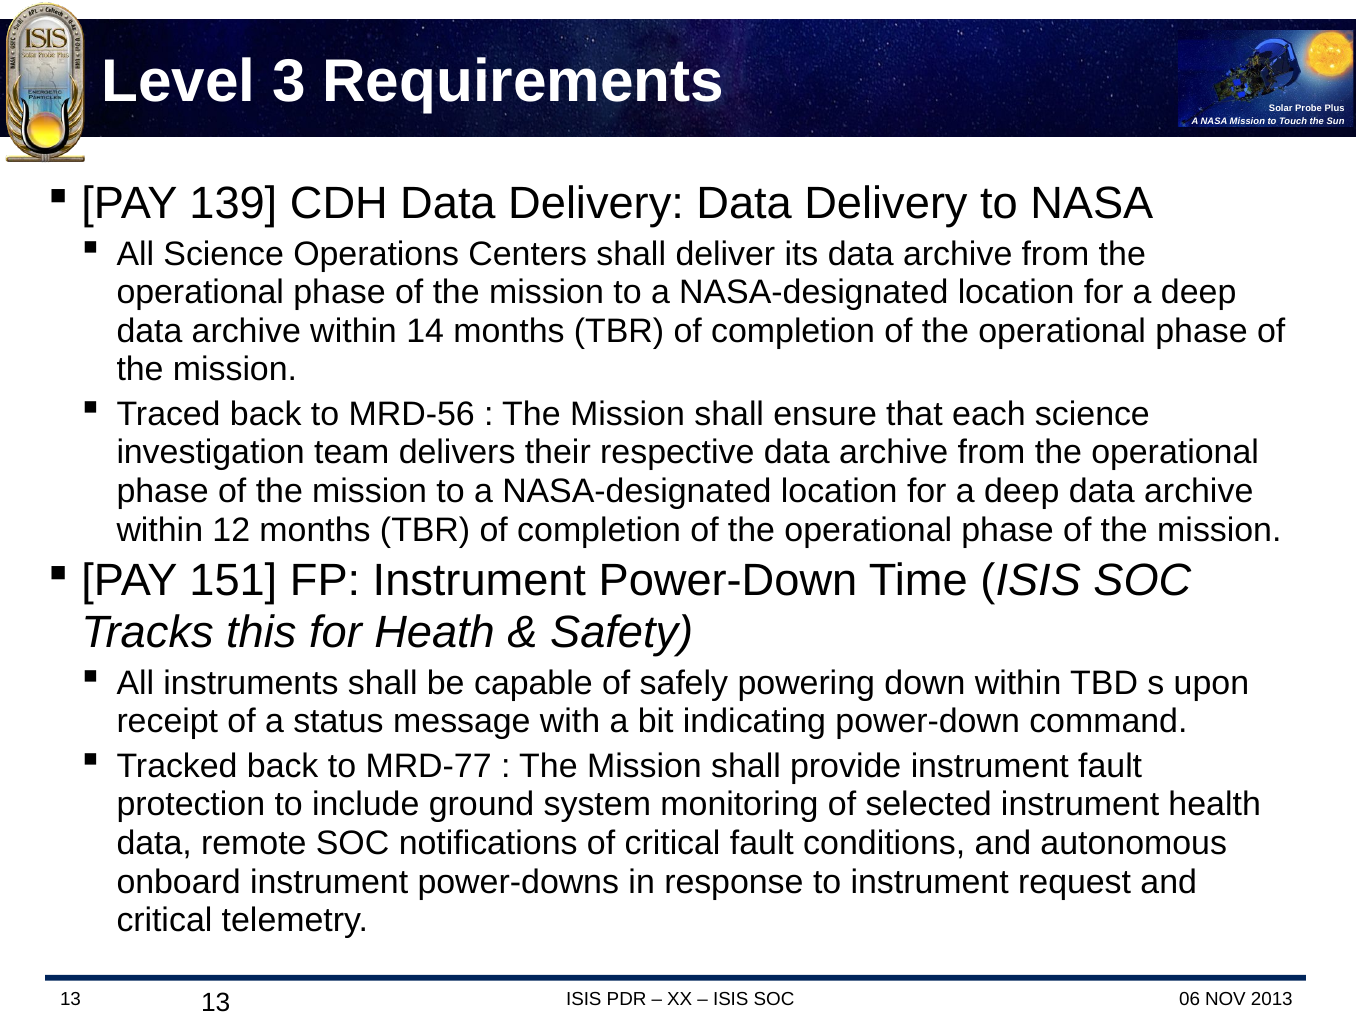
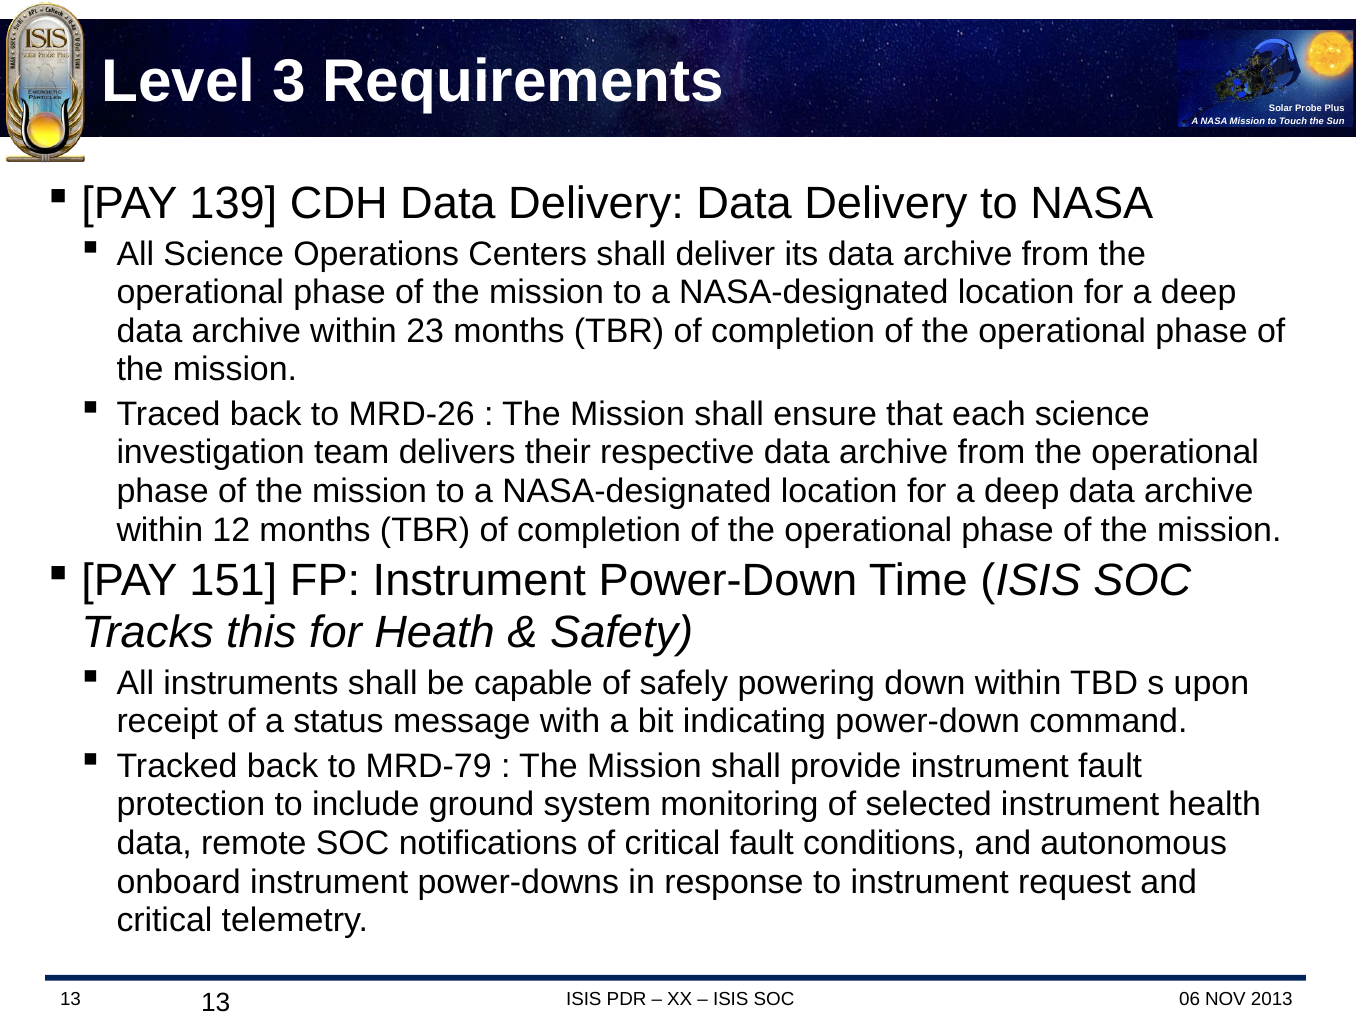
14: 14 -> 23
MRD-56: MRD-56 -> MRD-26
MRD-77: MRD-77 -> MRD-79
